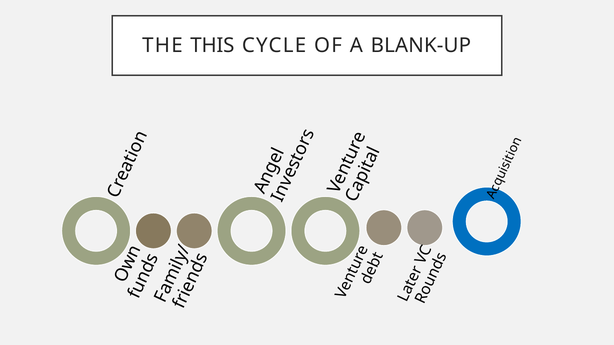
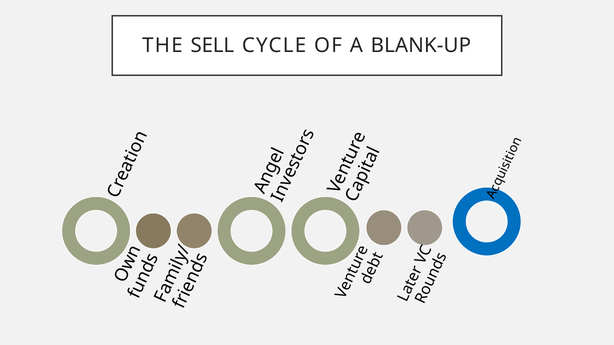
THIS: THIS -> SELL
